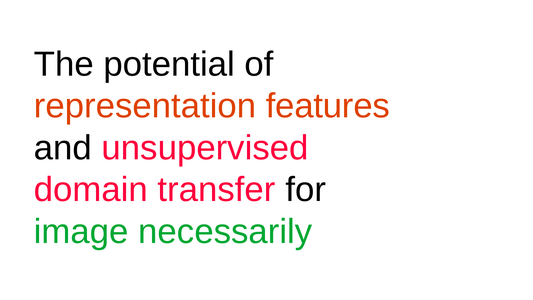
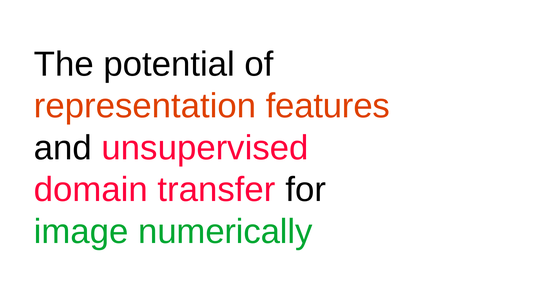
necessarily: necessarily -> numerically
